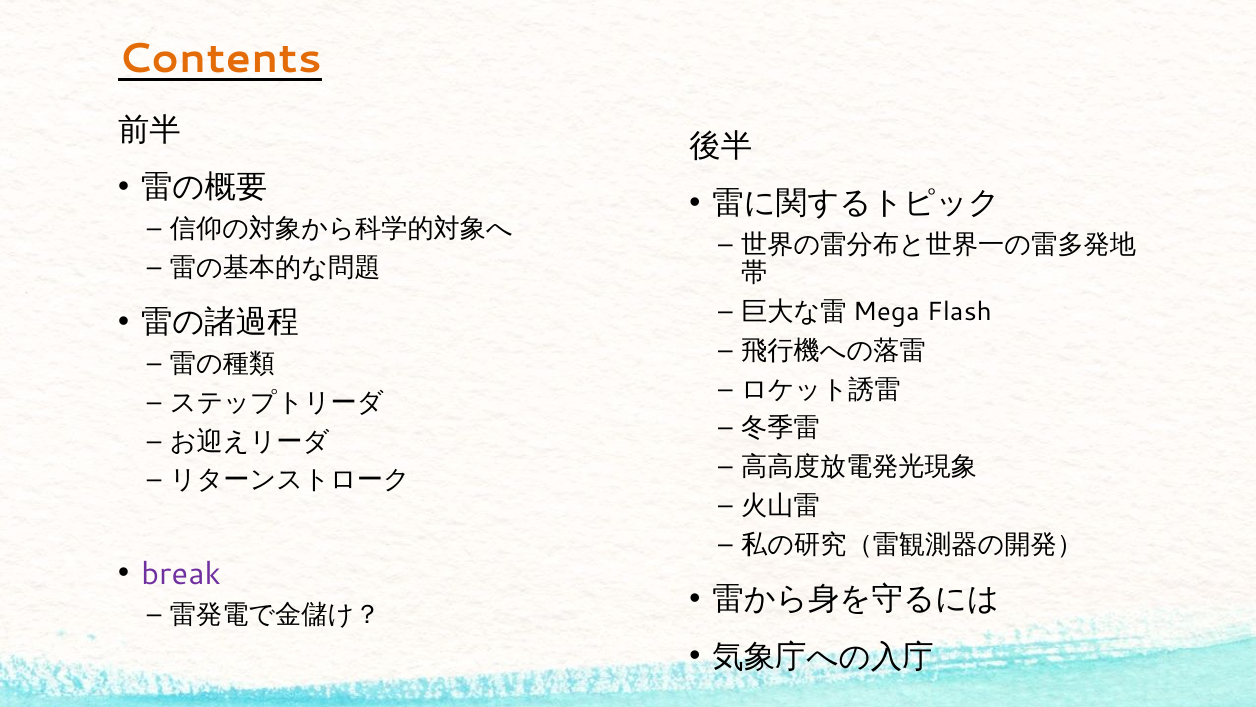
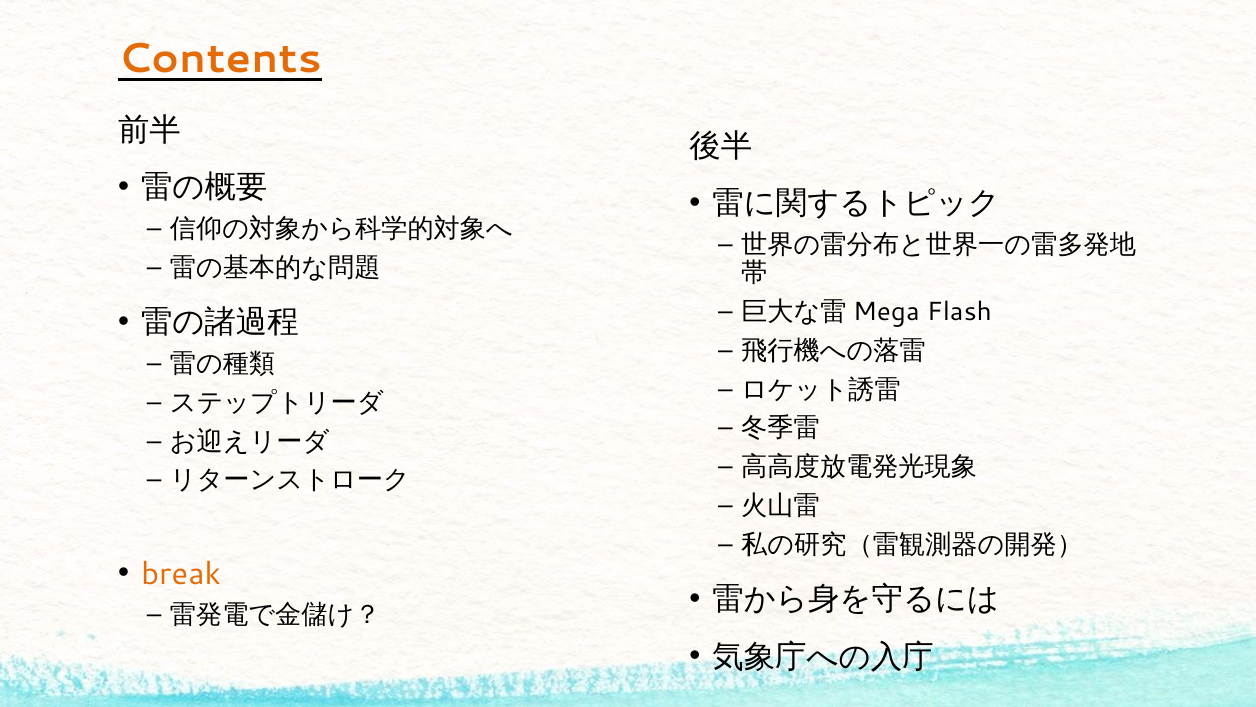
break colour: purple -> orange
